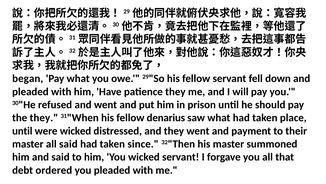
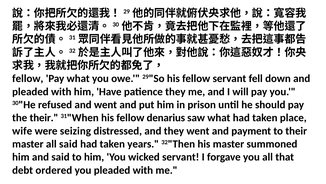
began at (28, 78): began -> fellow
the they: they -> their
until at (22, 130): until -> wife
were wicked: wicked -> seizing
since: since -> years
